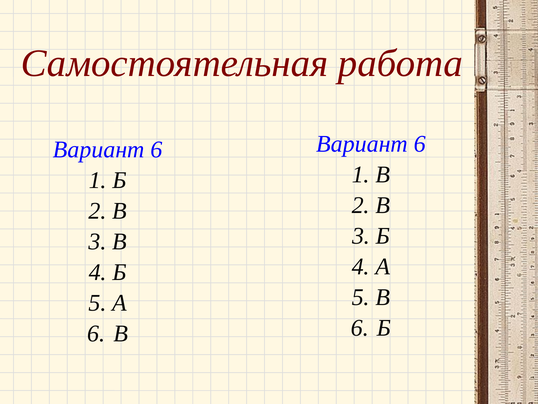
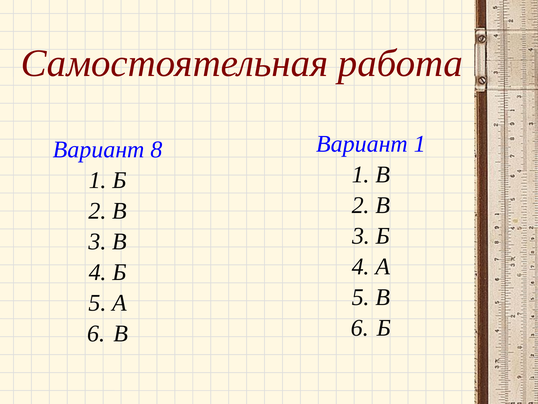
6 at (420, 144): 6 -> 1
6 at (156, 149): 6 -> 8
